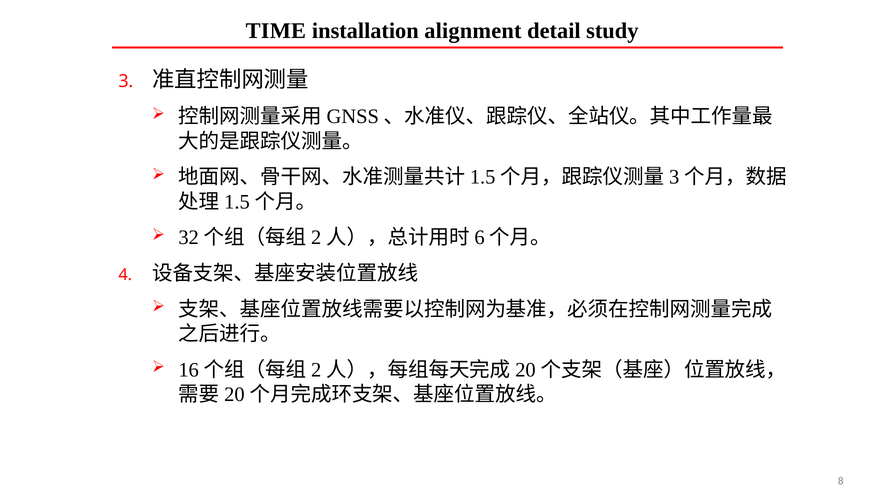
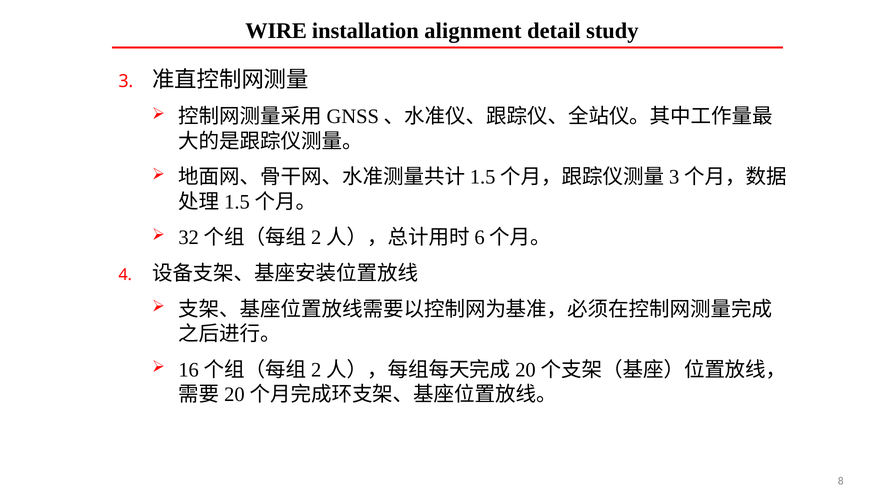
TIME: TIME -> WIRE
